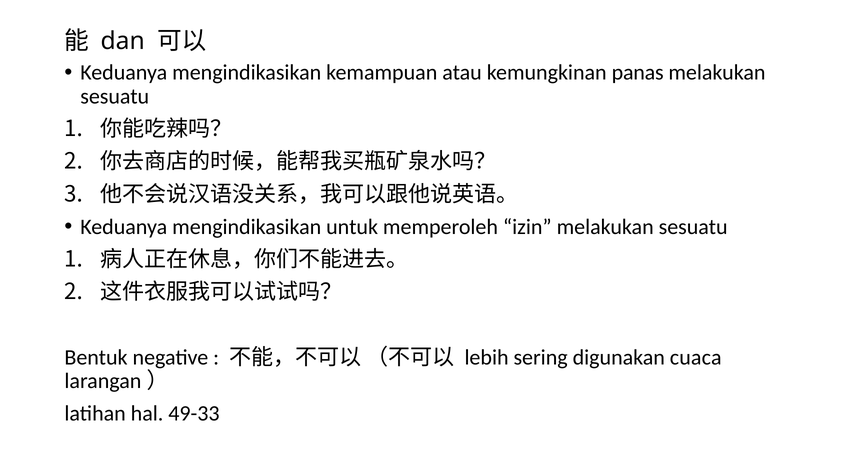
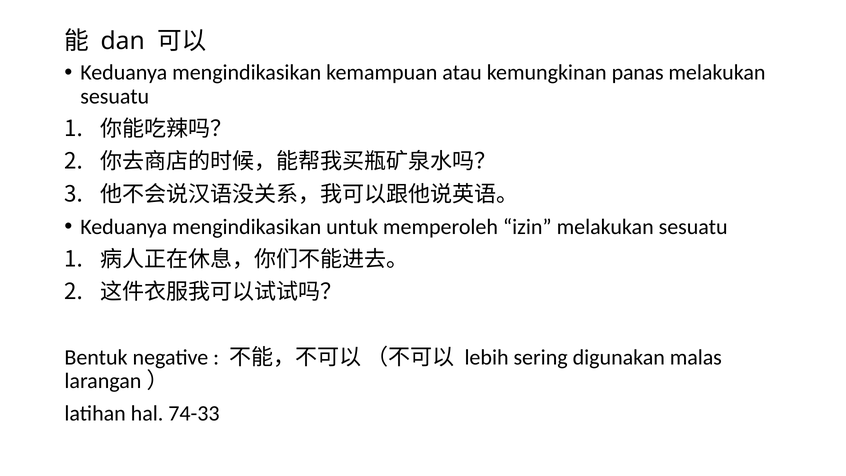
cuaca: cuaca -> malas
49-33: 49-33 -> 74-33
